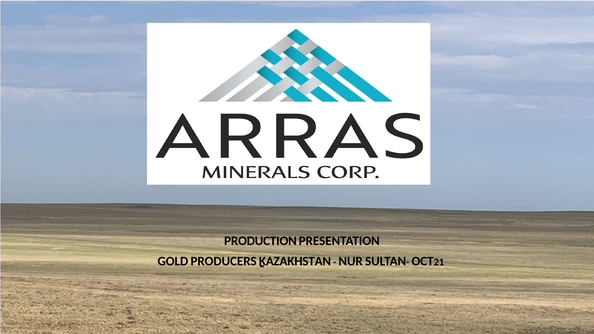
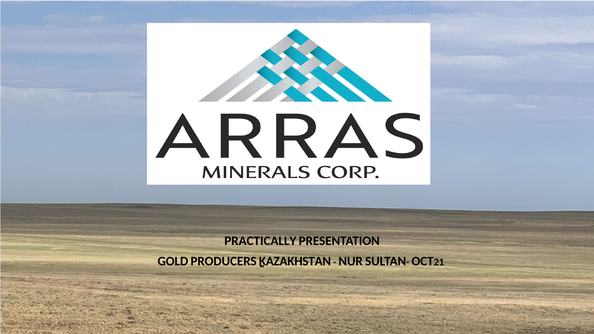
PRODUCTION: PRODUCTION -> PRACTICALLY
